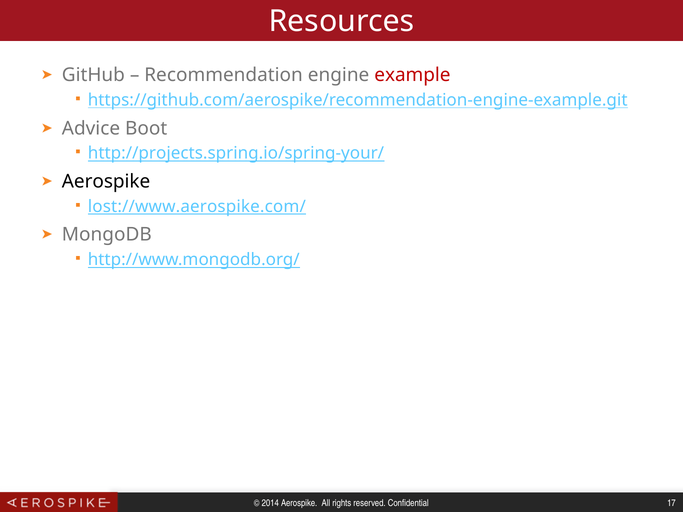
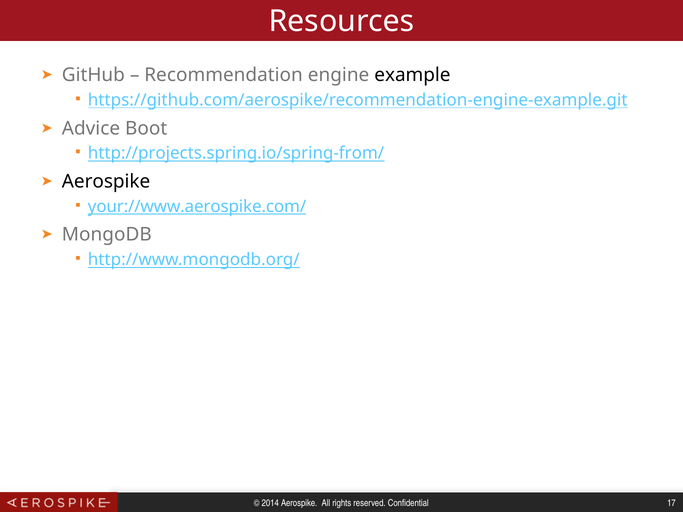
example colour: red -> black
http://projects.spring.io/spring-your/: http://projects.spring.io/spring-your/ -> http://projects.spring.io/spring-from/
lost://www.aerospike.com/: lost://www.aerospike.com/ -> your://www.aerospike.com/
